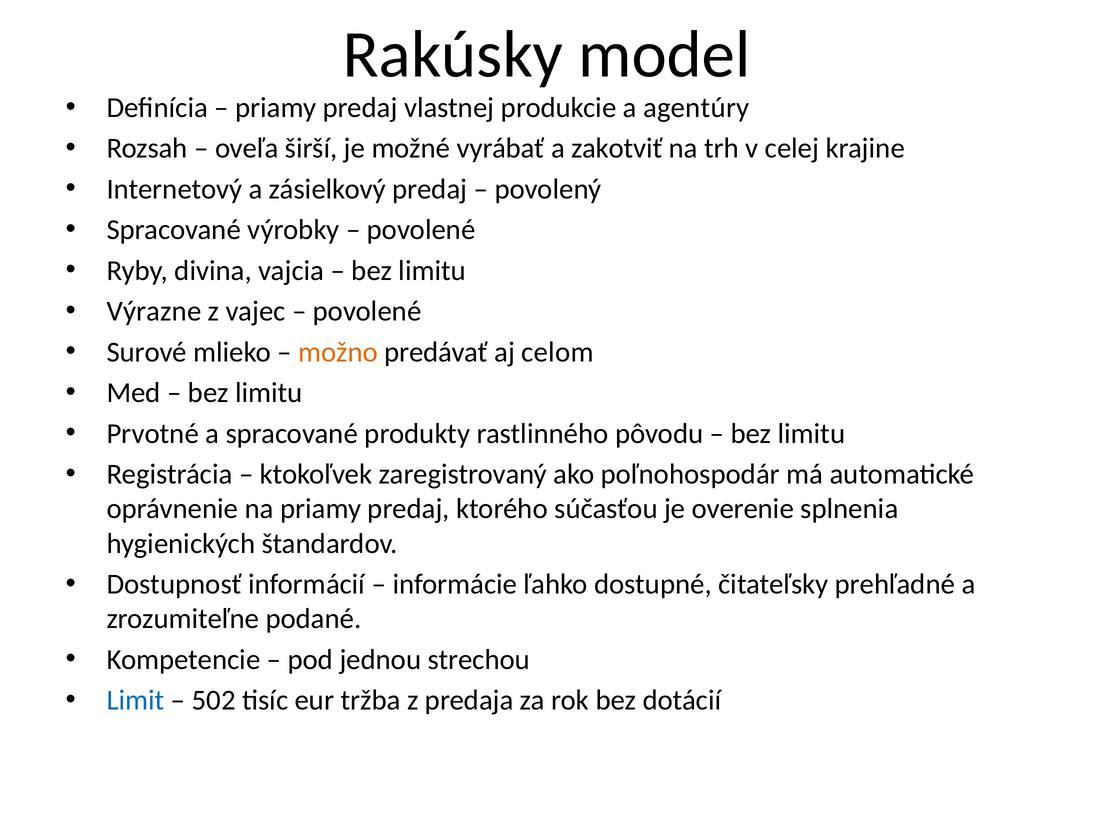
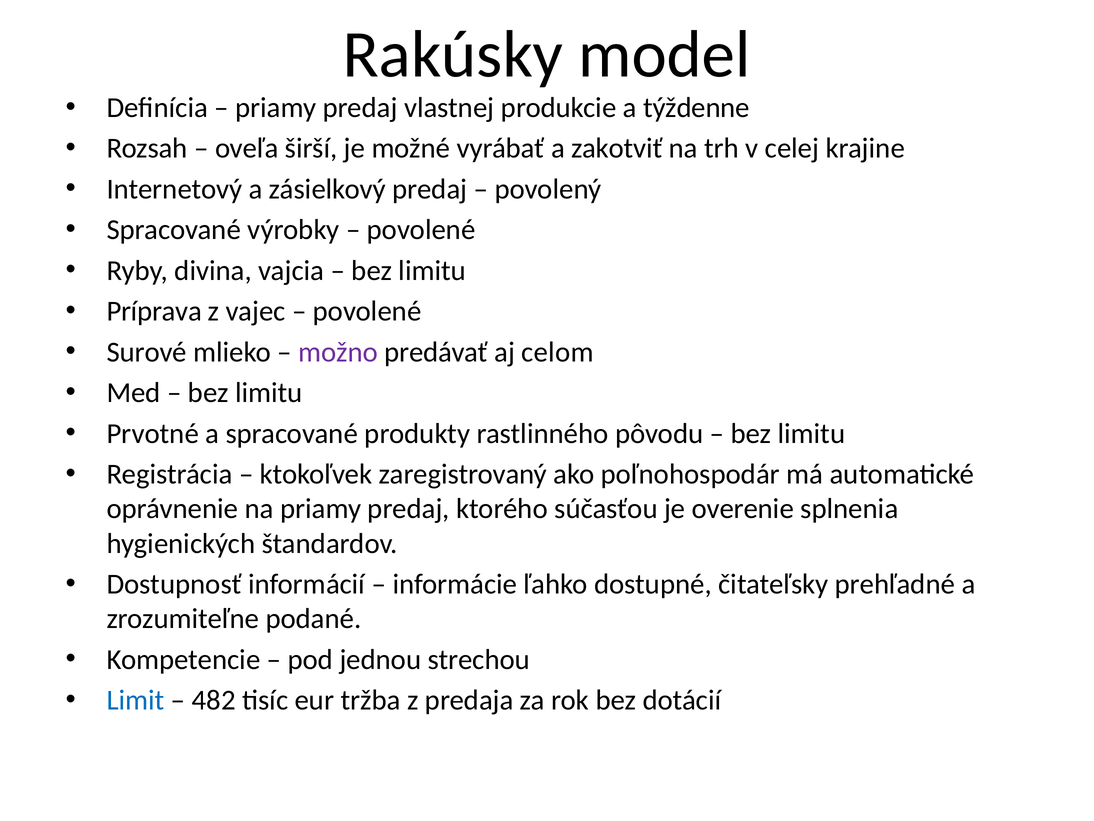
agentúry: agentúry -> týždenne
Výrazne: Výrazne -> Príprava
možno colour: orange -> purple
502: 502 -> 482
